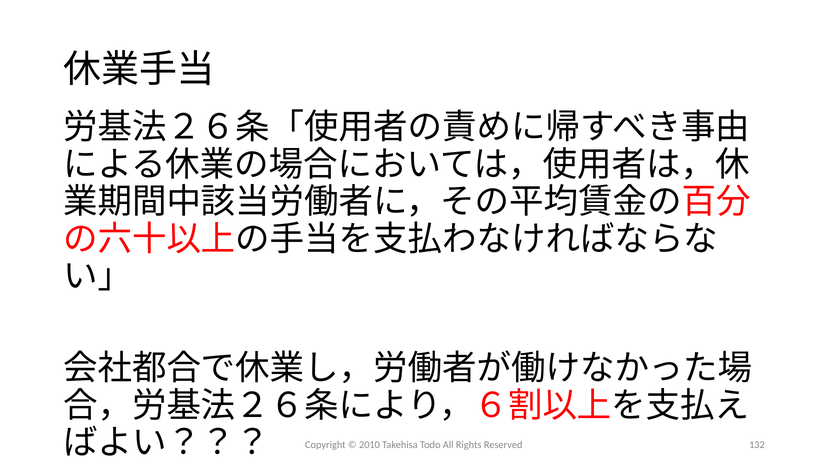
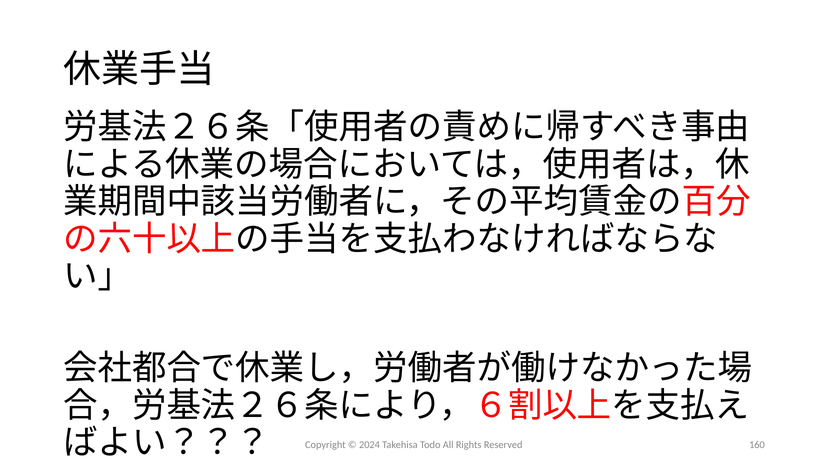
2010: 2010 -> 2024
132: 132 -> 160
